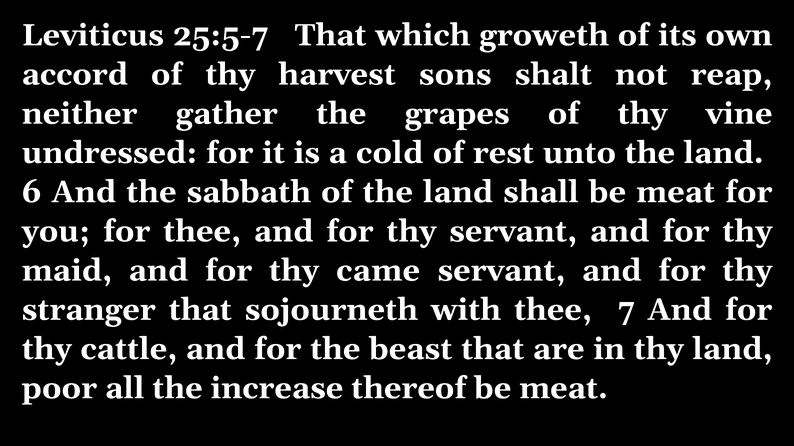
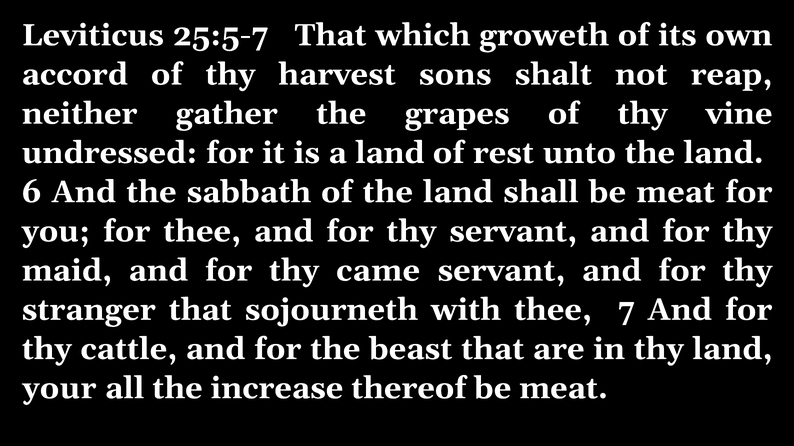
a cold: cold -> land
poor: poor -> your
